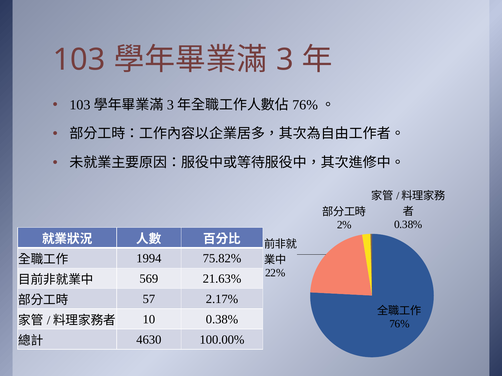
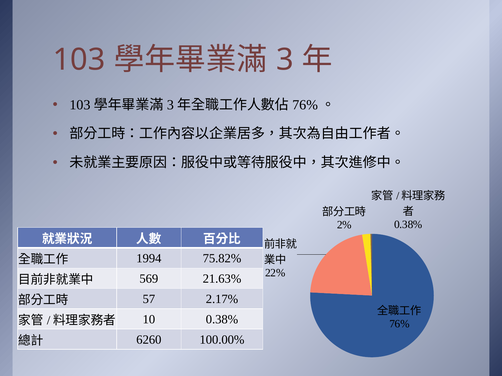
4630: 4630 -> 6260
